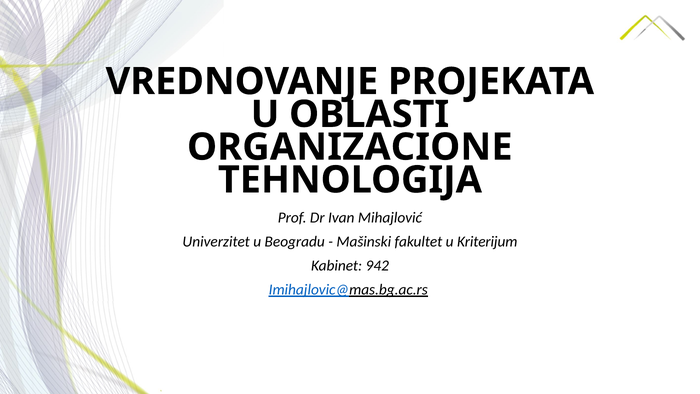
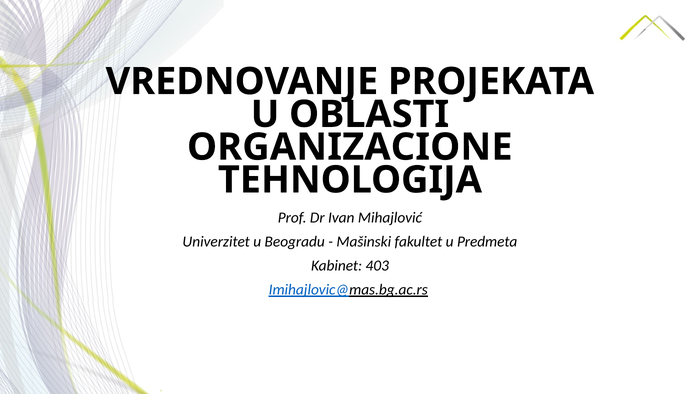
Kriterijum: Kriterijum -> Predmeta
942: 942 -> 403
